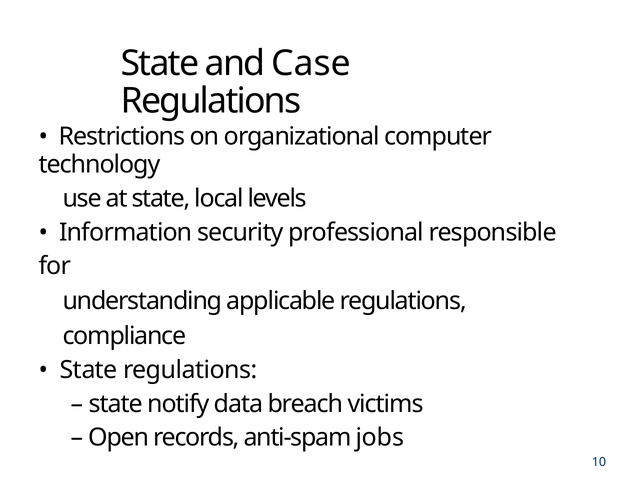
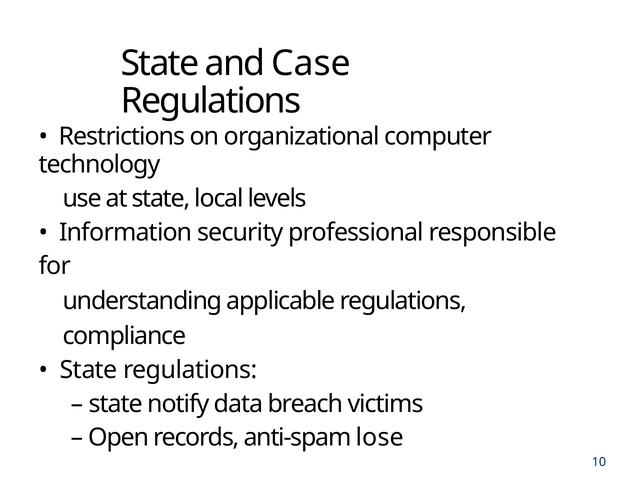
jobs: jobs -> lose
